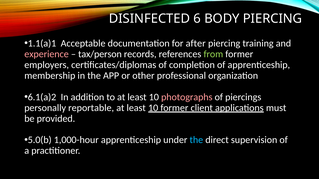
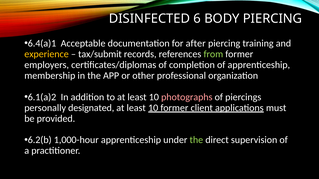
1.1(a)1: 1.1(a)1 -> 6.4(a)1
experience colour: pink -> yellow
tax/person: tax/person -> tax/submit
reportable: reportable -> designated
5.0(b: 5.0(b -> 6.2(b
the at (196, 140) colour: light blue -> light green
